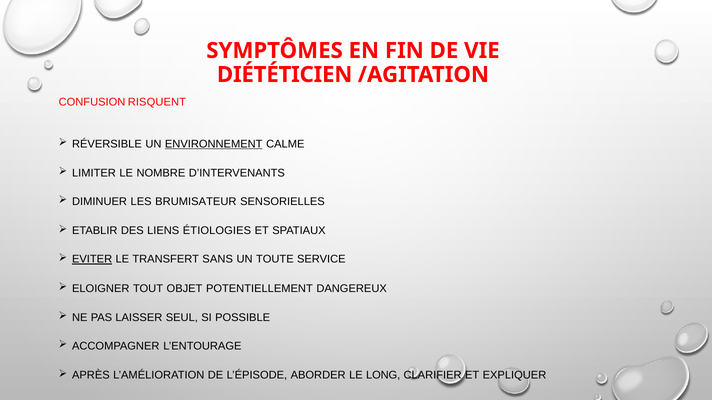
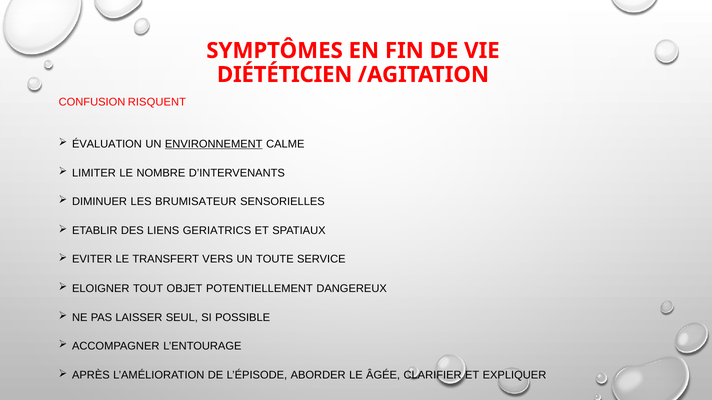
RÉVERSIBLE: RÉVERSIBLE -> ÉVALUATION
ÉTIOLOGIES: ÉTIOLOGIES -> GERIATRICS
EVITER underline: present -> none
SANS: SANS -> VERS
LONG: LONG -> ÂGÉE
